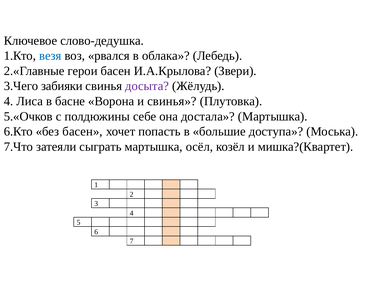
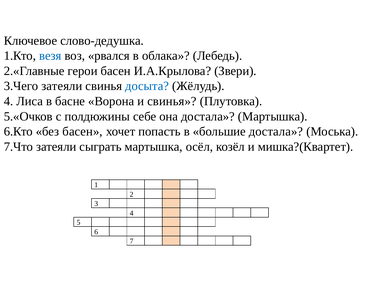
3.Чего забияки: забияки -> затеяли
досыта colour: purple -> blue
большие доступа: доступа -> достала
